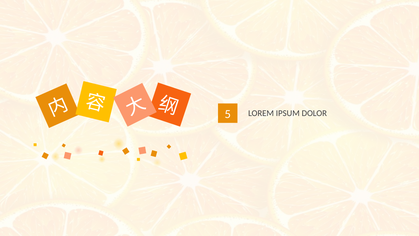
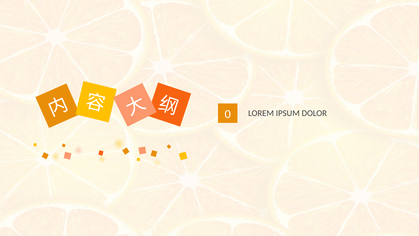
5: 5 -> 0
